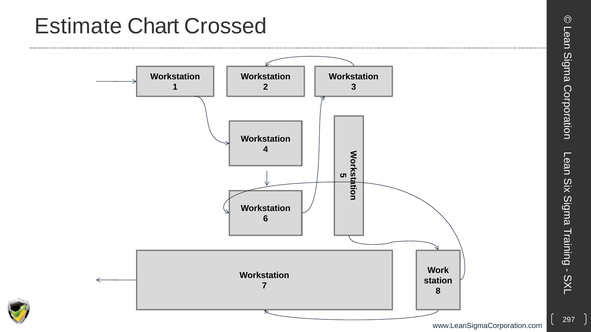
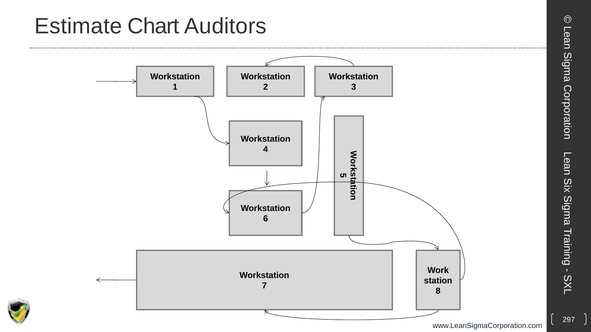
Crossed: Crossed -> Auditors
